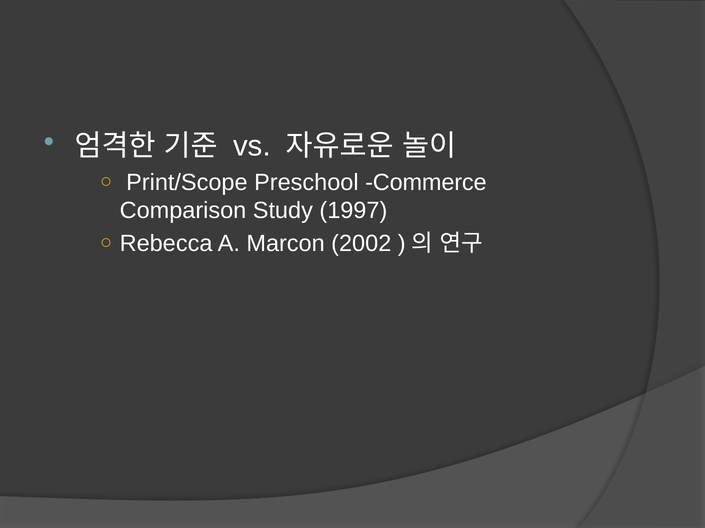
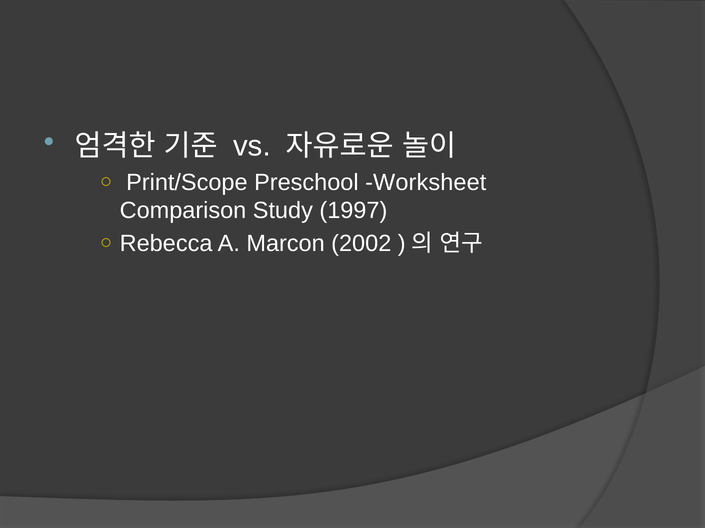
Commerce: Commerce -> Worksheet
